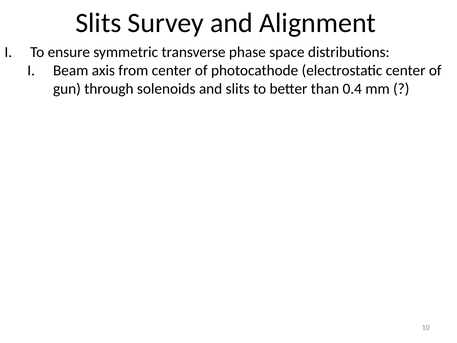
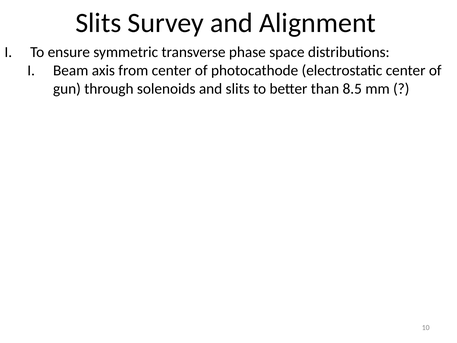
0.4: 0.4 -> 8.5
